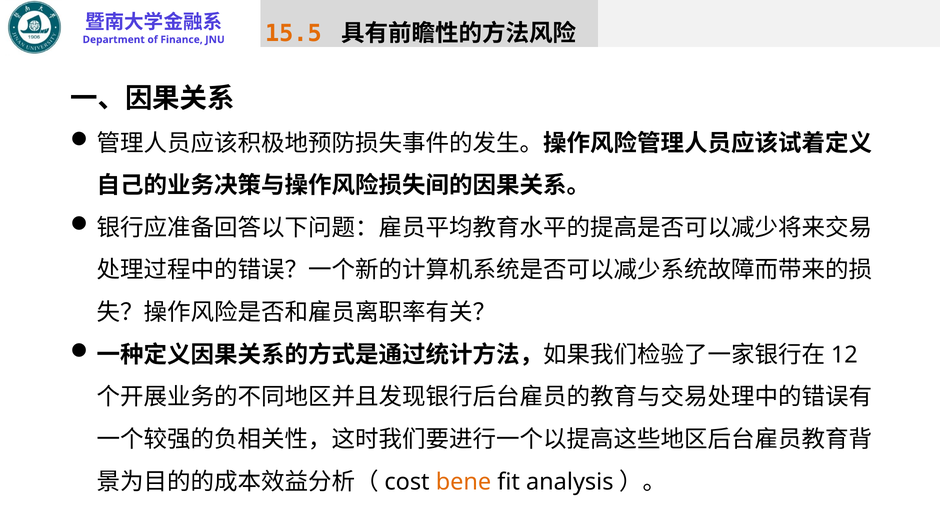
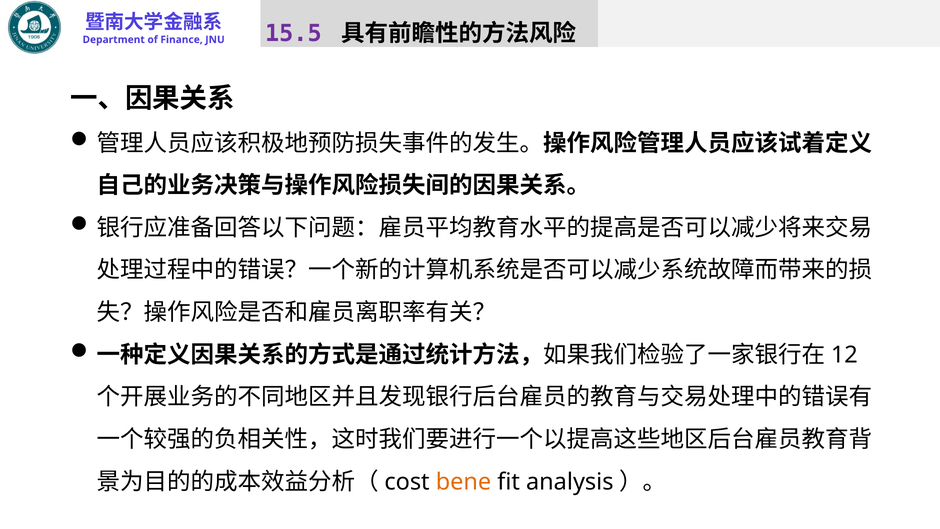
15.5 colour: orange -> purple
